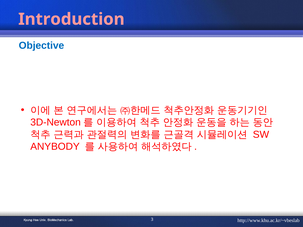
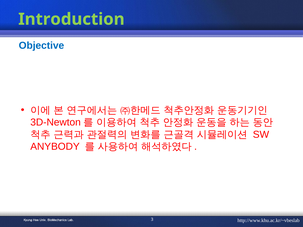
Introduction colour: pink -> light green
